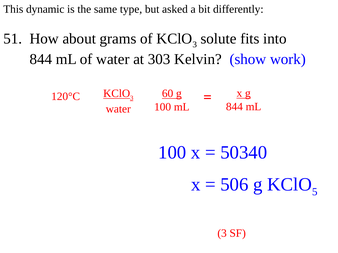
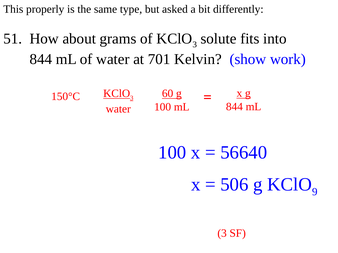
dynamic: dynamic -> properly
303: 303 -> 701
120°C: 120°C -> 150°C
50340: 50340 -> 56640
5: 5 -> 9
